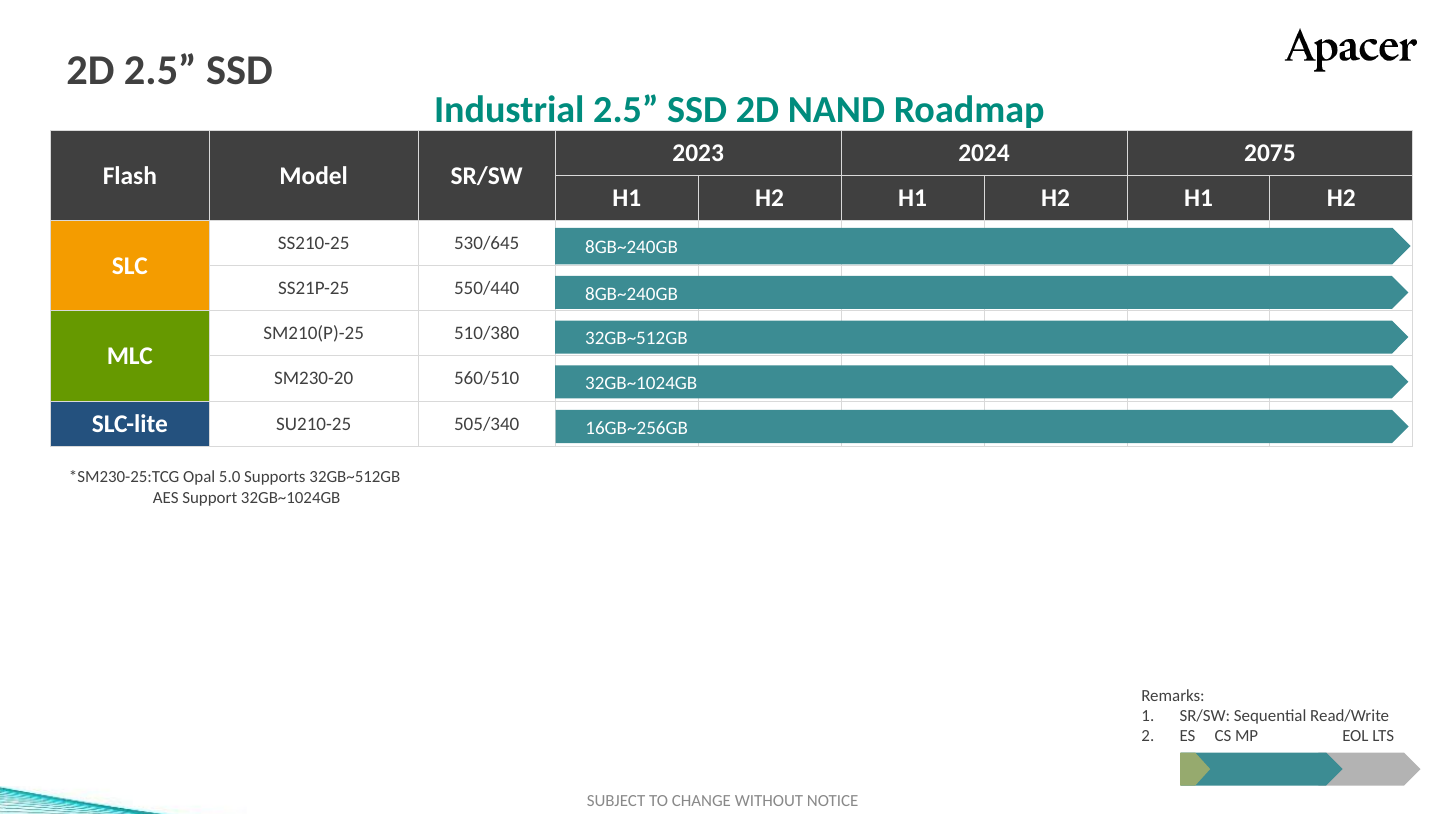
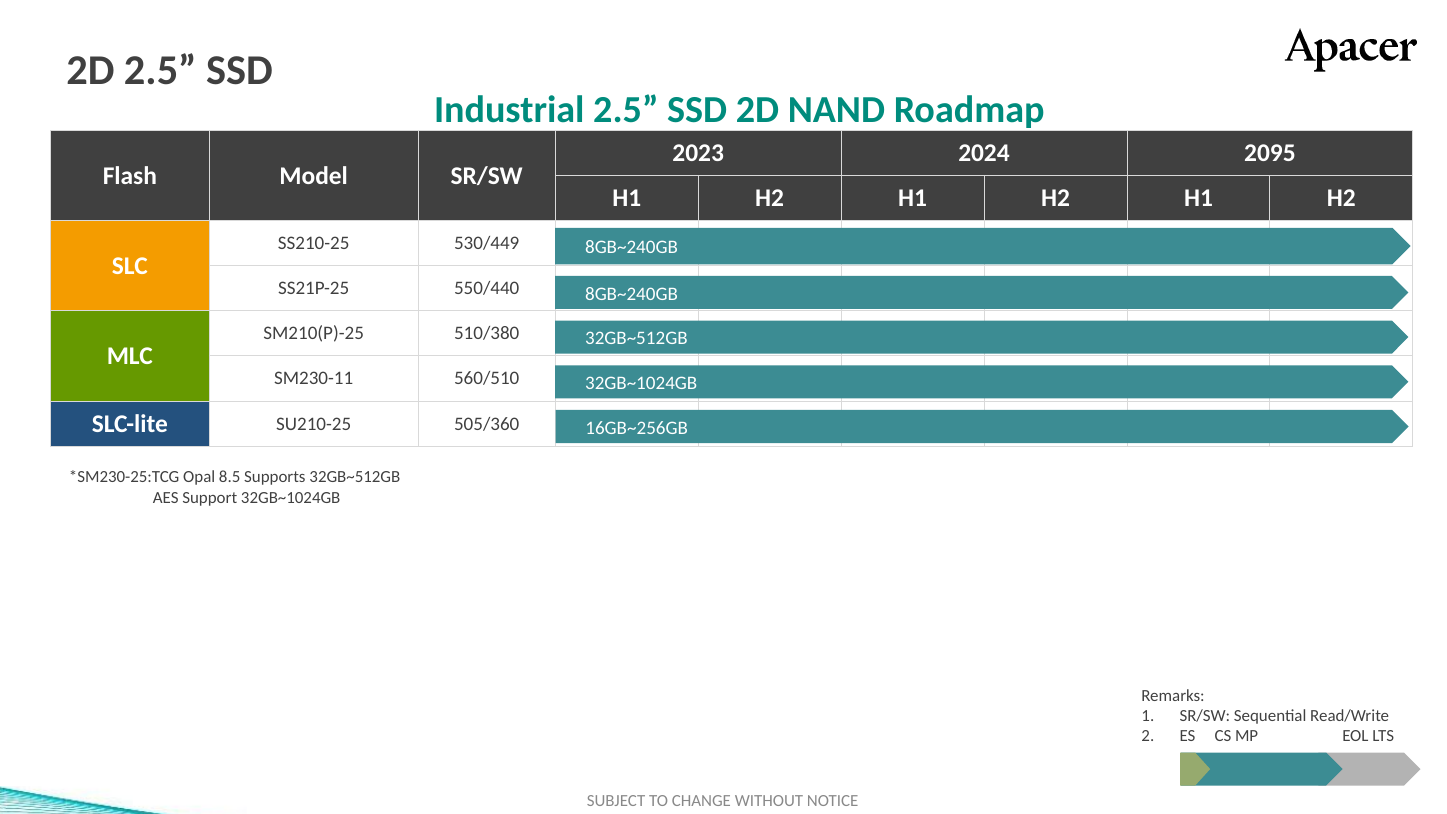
2075: 2075 -> 2095
530/645: 530/645 -> 530/449
SM230-20: SM230-20 -> SM230-11
505/340: 505/340 -> 505/360
5.0: 5.0 -> 8.5
